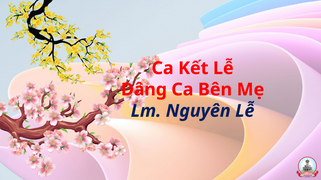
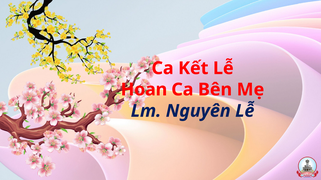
Dâng: Dâng -> Hoan
